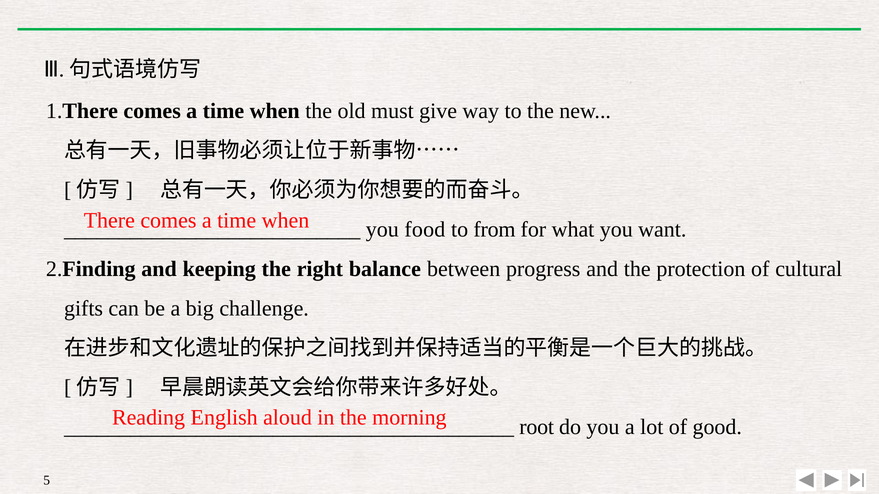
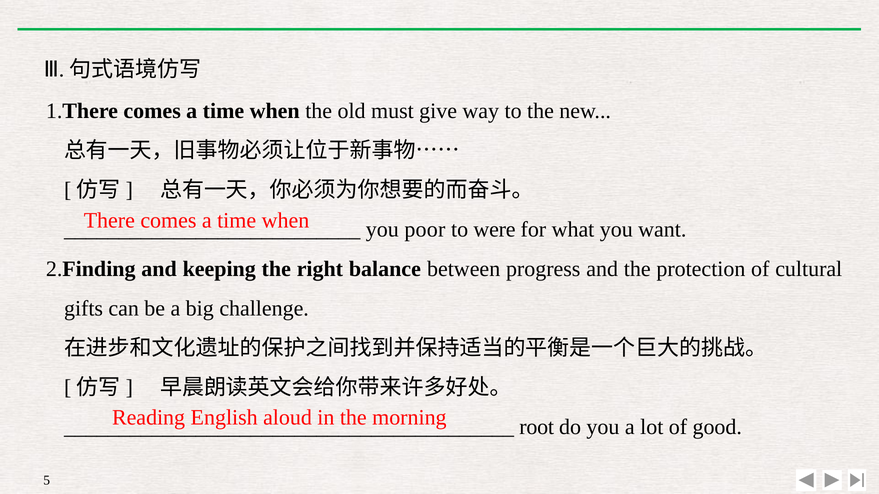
food: food -> poor
from: from -> were
